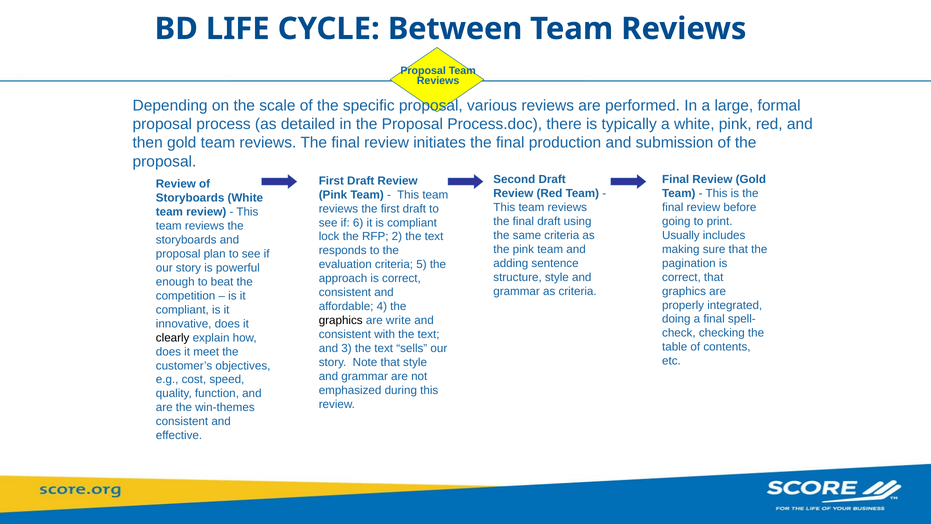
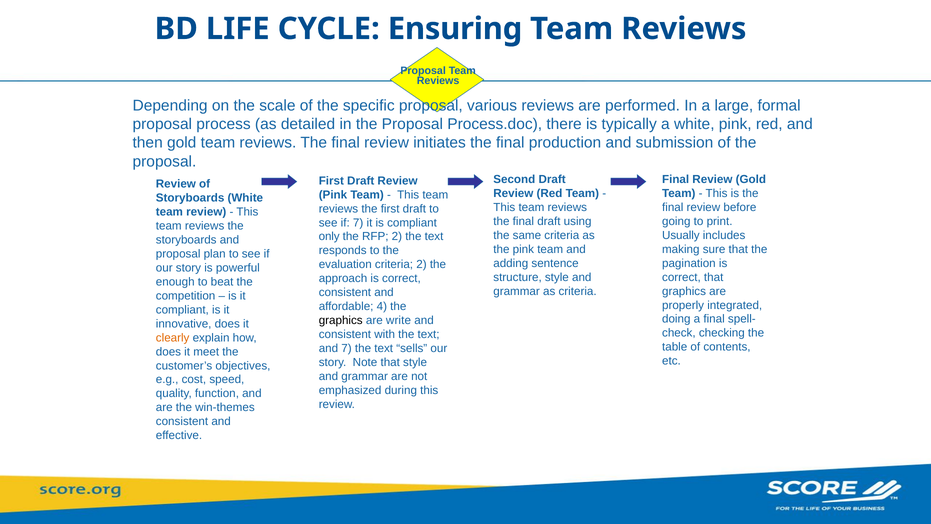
Between: Between -> Ensuring
if 6: 6 -> 7
lock: lock -> only
criteria 5: 5 -> 2
clearly colour: black -> orange
and 3: 3 -> 7
